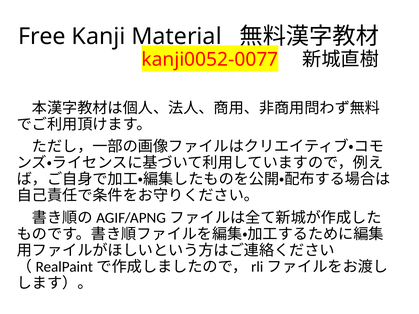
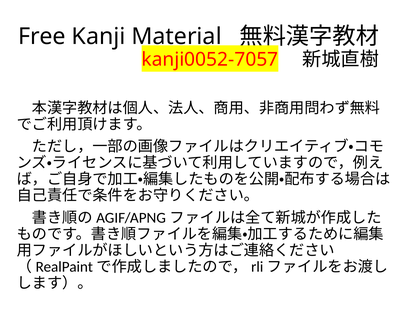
kanji0052-0077: kanji0052-0077 -> kanji0052-7057
